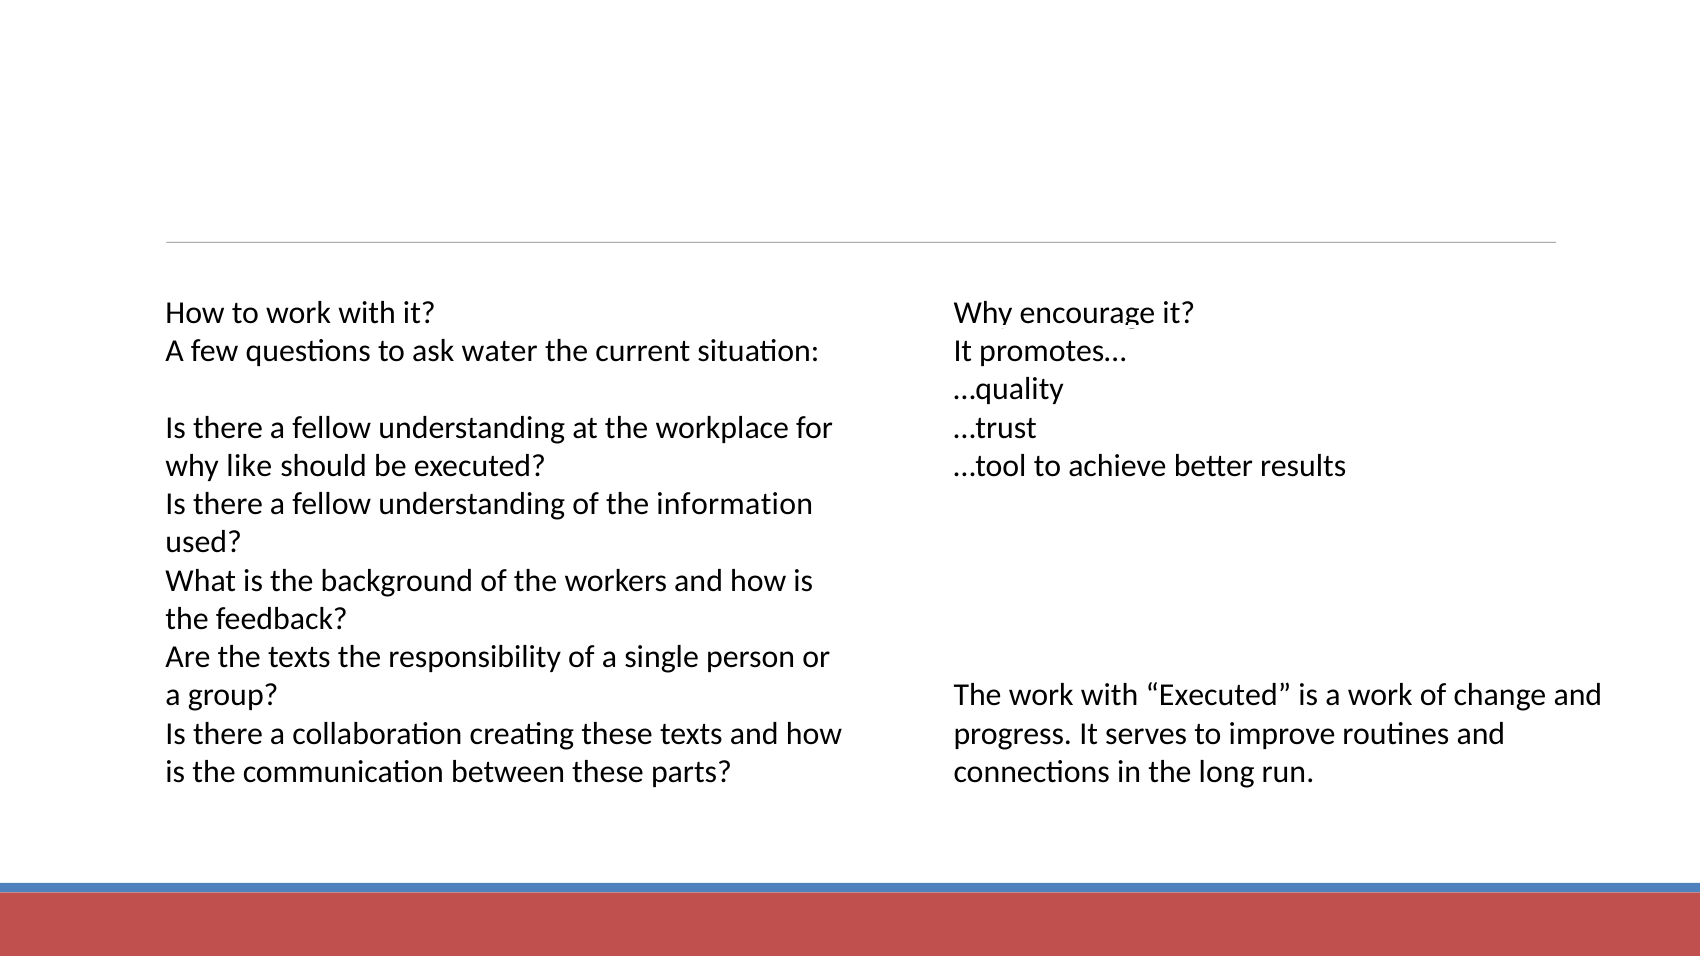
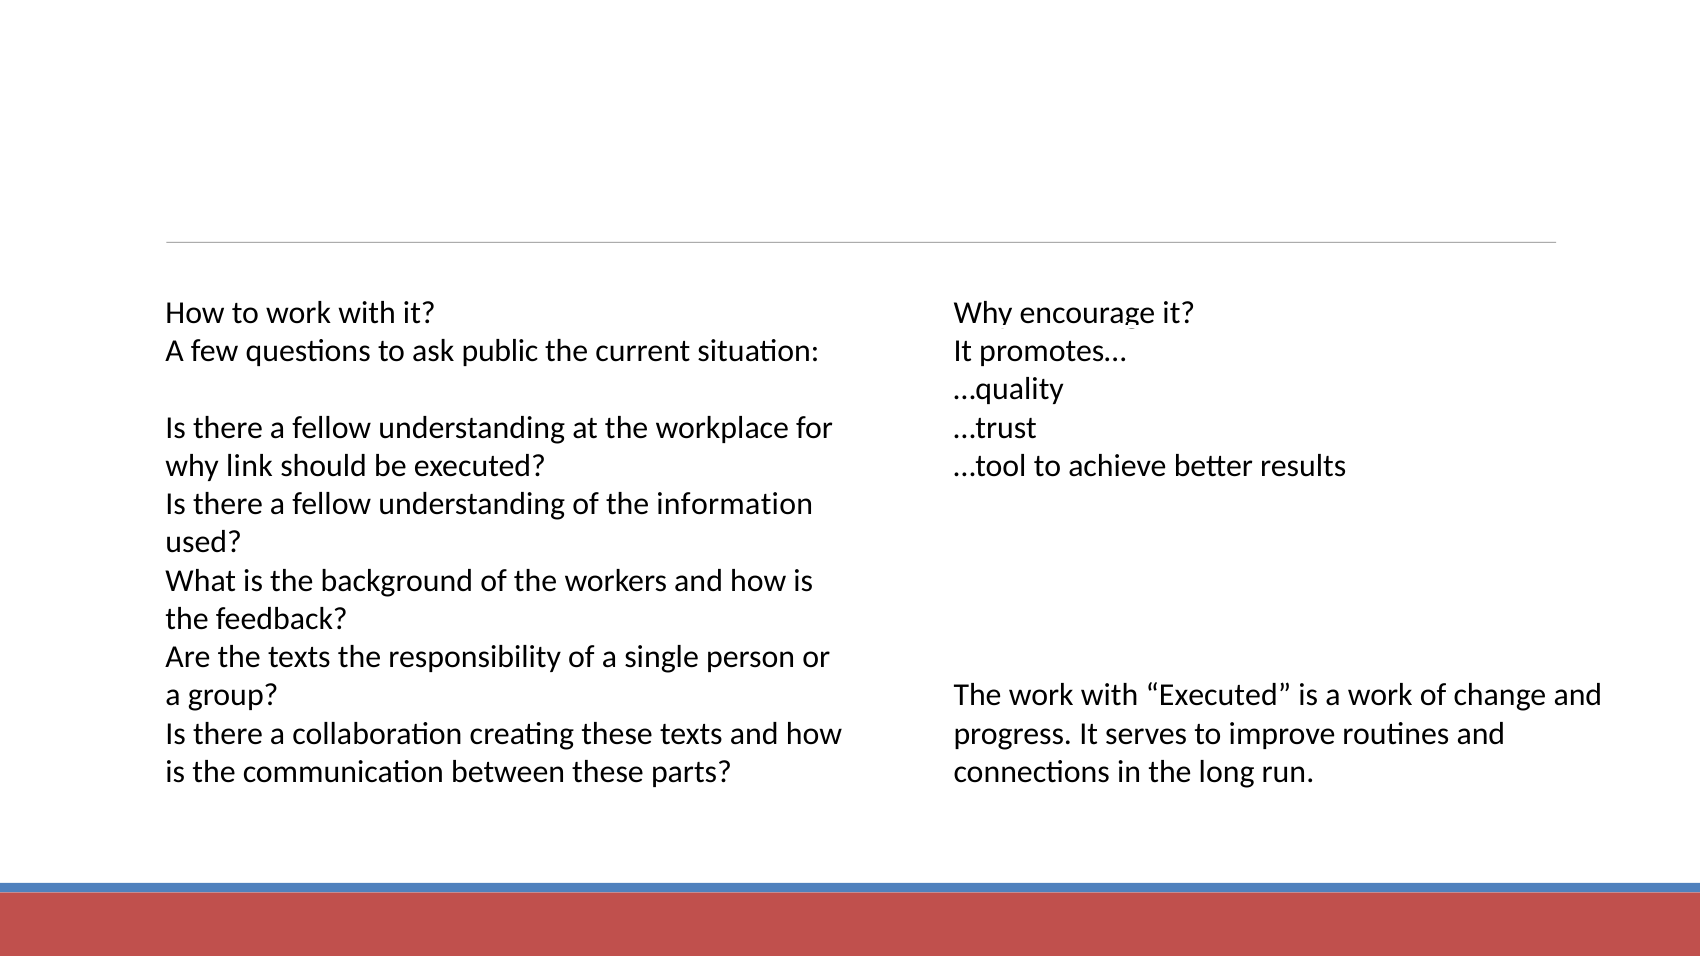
water: water -> public
like: like -> link
